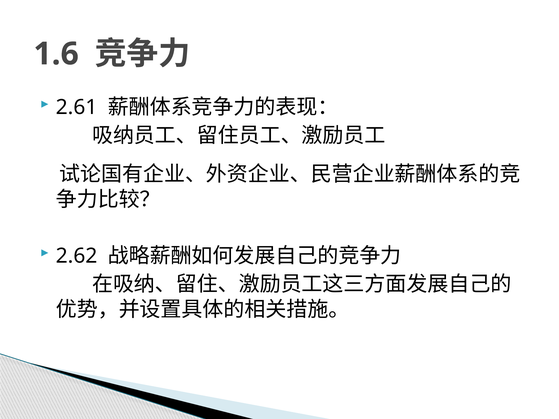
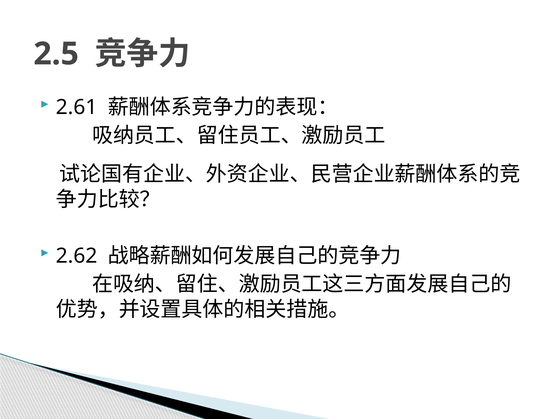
1.6: 1.6 -> 2.5
